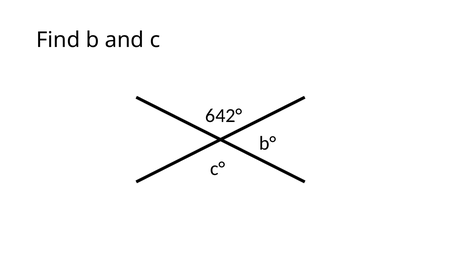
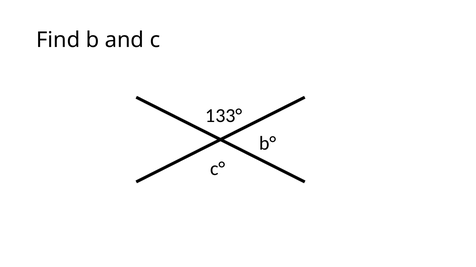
642°: 642° -> 133°
